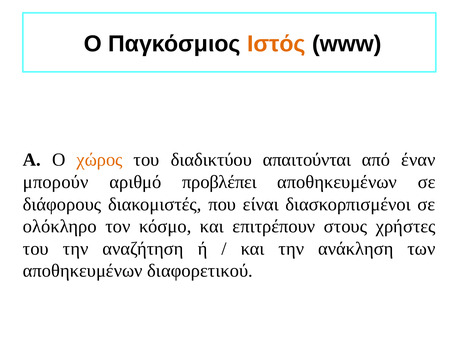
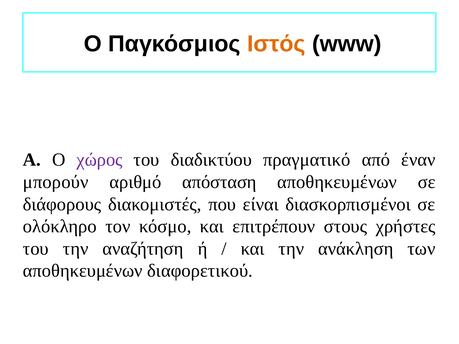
χώρος colour: orange -> purple
απαιτούνται: απαιτούνται -> πραγματικό
προβλέπει: προβλέπει -> απόσταση
